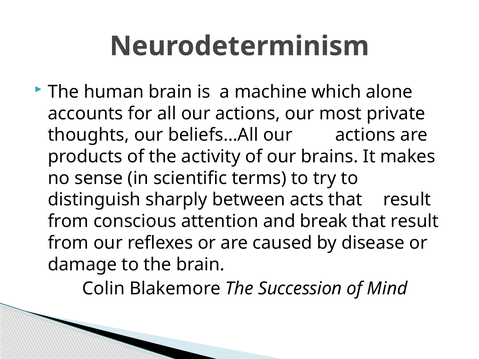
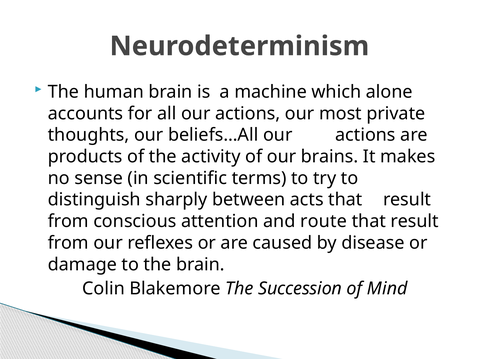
break: break -> route
